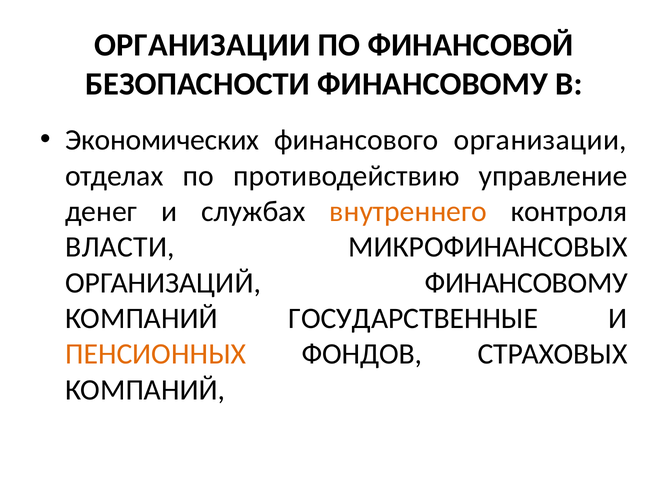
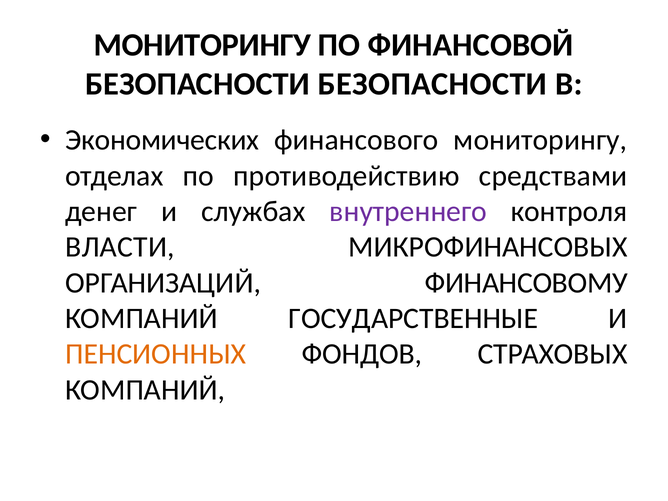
ОРГАНИЗАЦИИ at (202, 45): ОРГАНИЗАЦИИ -> МОНИТОРИНГУ
БЕЗОПАСНОСТИ ФИНАНСОВОМУ: ФИНАНСОВОМУ -> БЕЗОПАСНОСТИ
финансового организации: организации -> мониторингу
управление: управление -> средствами
внутреннего colour: orange -> purple
